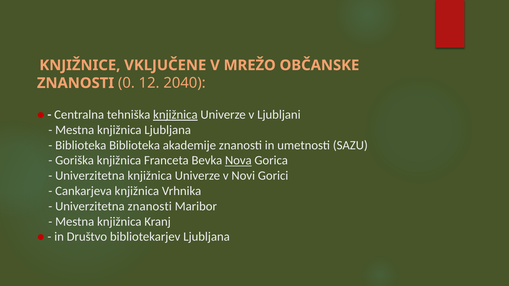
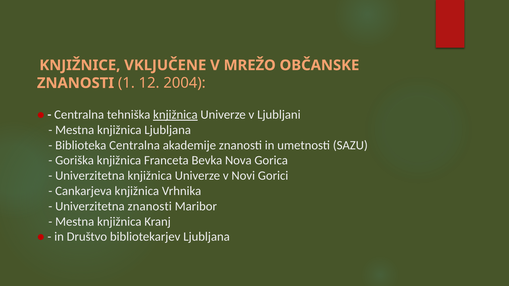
0: 0 -> 1
2040: 2040 -> 2004
Biblioteka Biblioteka: Biblioteka -> Centralna
Nova underline: present -> none
